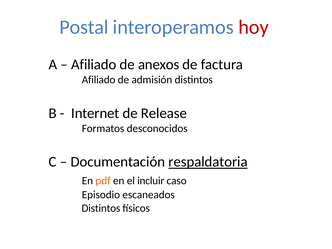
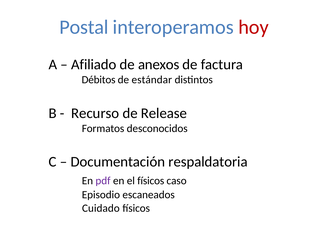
Afiliado at (99, 80): Afiliado -> Débitos
admisión: admisión -> estándar
Internet: Internet -> Recurso
respaldatoria underline: present -> none
pdf colour: orange -> purple
el incluir: incluir -> físicos
Distintos at (101, 208): Distintos -> Cuidado
